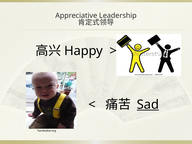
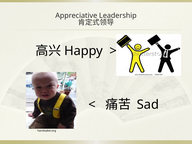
Sad underline: present -> none
